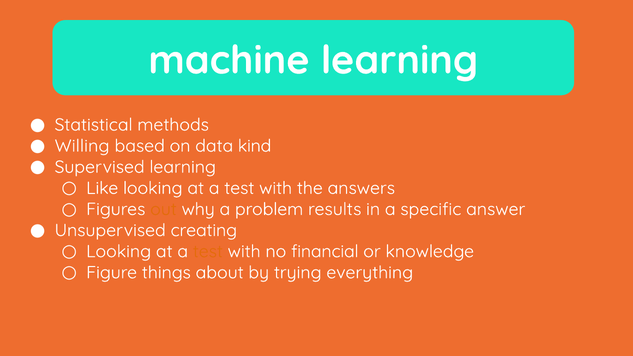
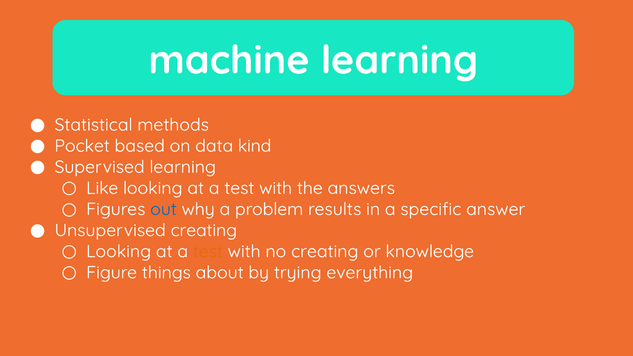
Willing: Willing -> Pocket
out colour: orange -> blue
no financial: financial -> creating
